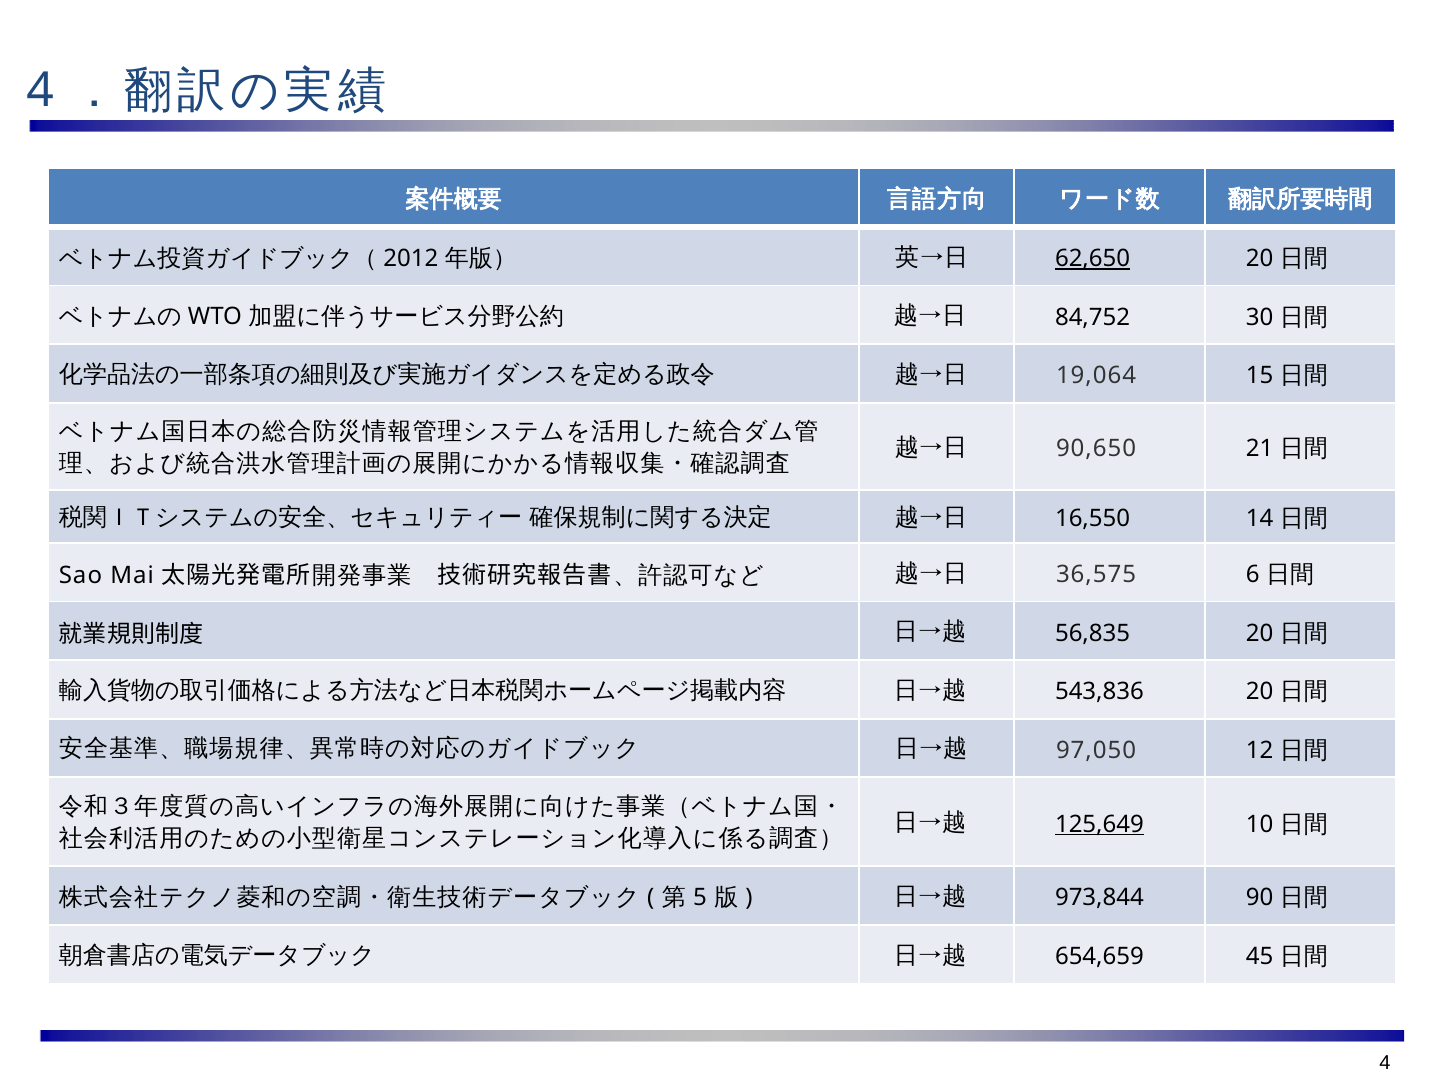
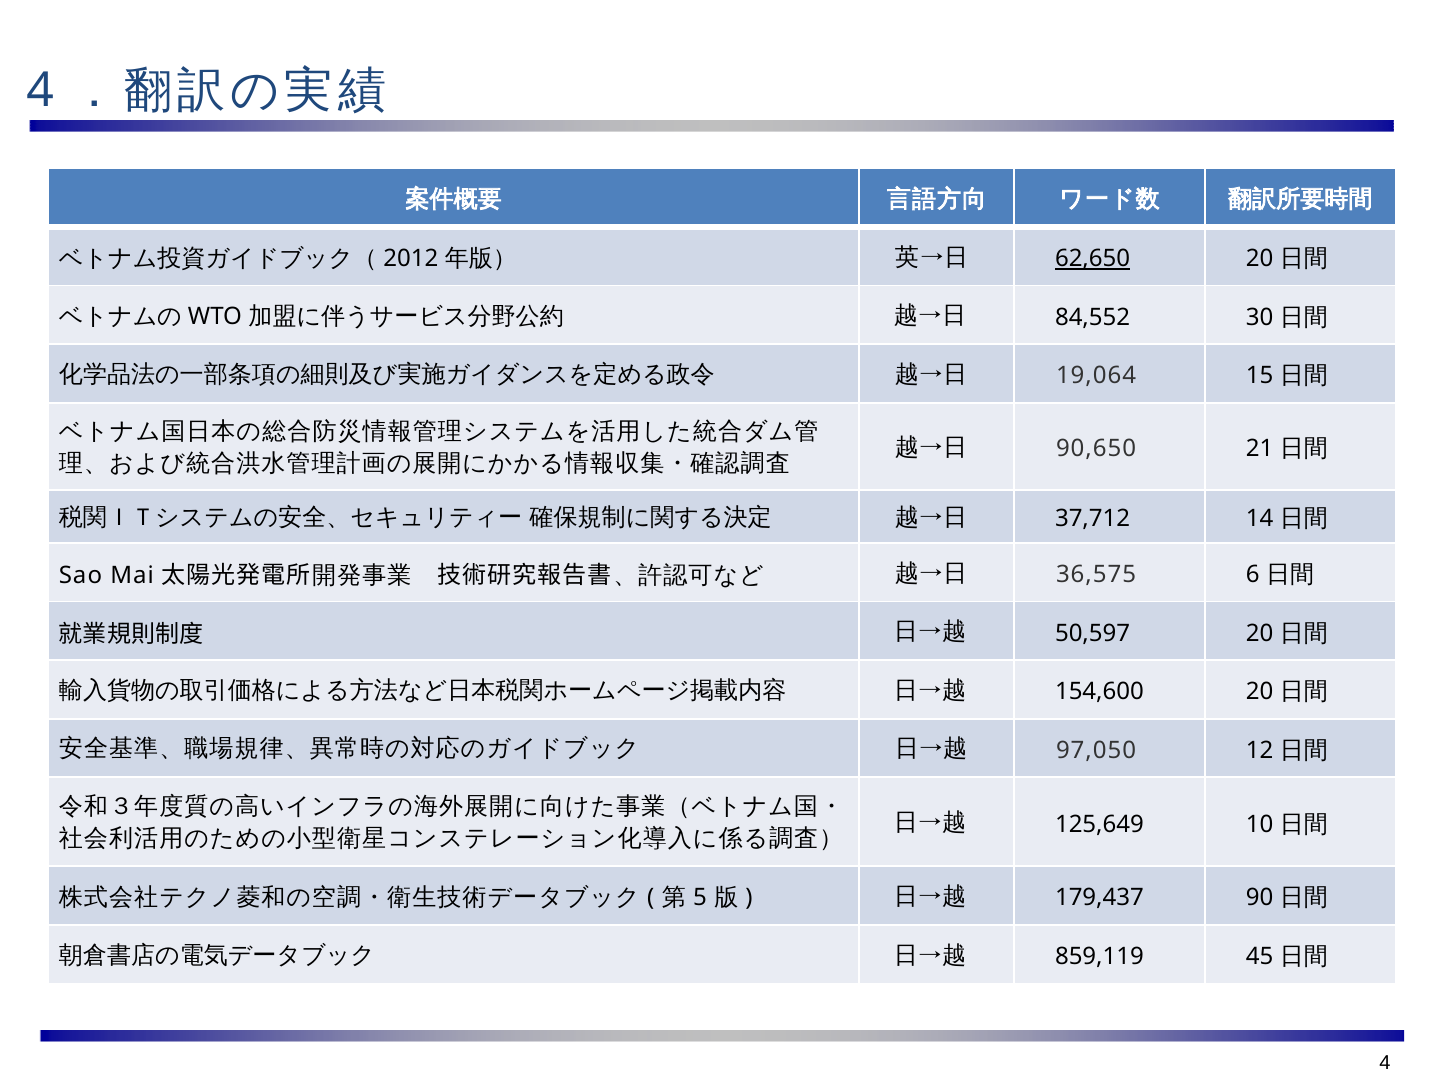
84,752: 84,752 -> 84,552
16,550: 16,550 -> 37,712
56,835: 56,835 -> 50,597
543,836: 543,836 -> 154,600
125,649 underline: present -> none
973,844: 973,844 -> 179,437
654,659: 654,659 -> 859,119
